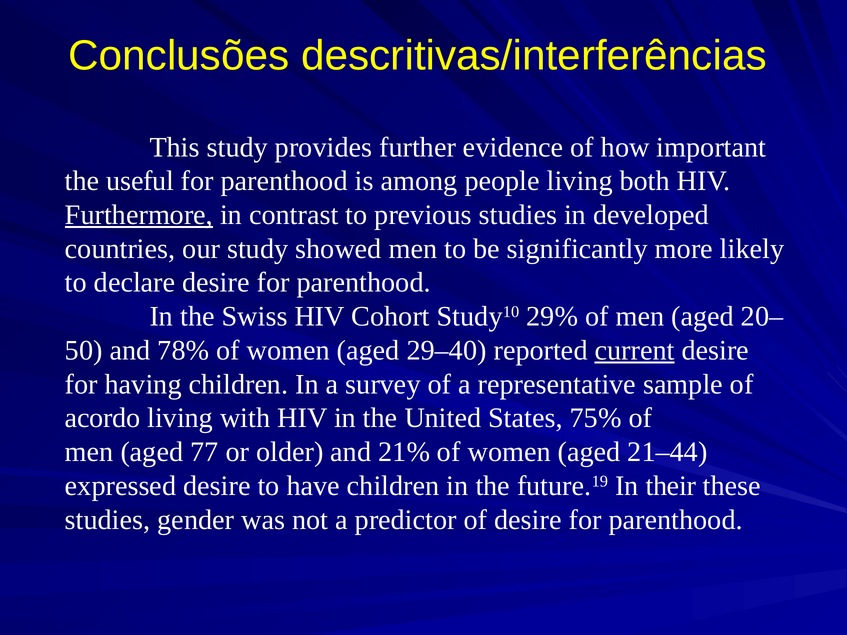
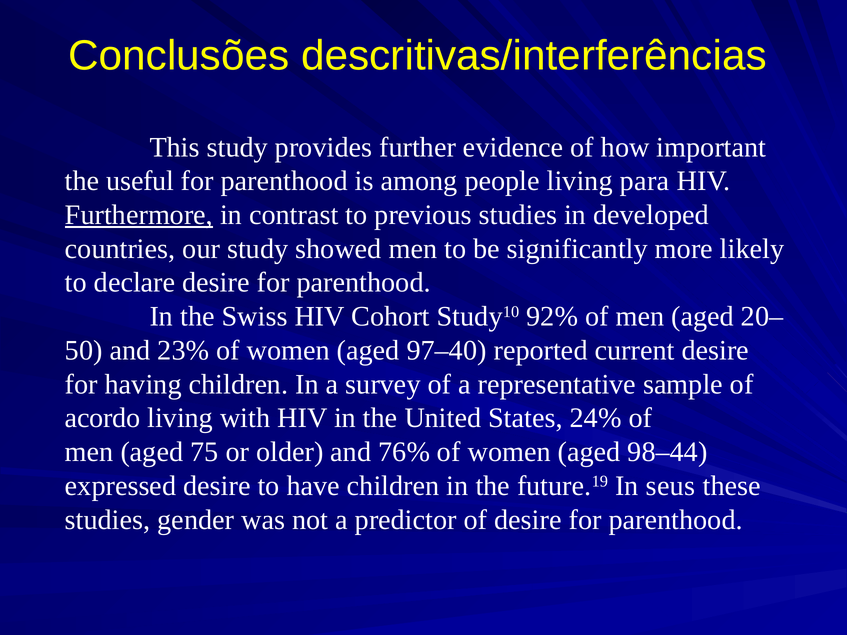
both: both -> para
29%: 29% -> 92%
78%: 78% -> 23%
29–40: 29–40 -> 97–40
current underline: present -> none
75%: 75% -> 24%
77: 77 -> 75
21%: 21% -> 76%
21–44: 21–44 -> 98–44
their: their -> seus
